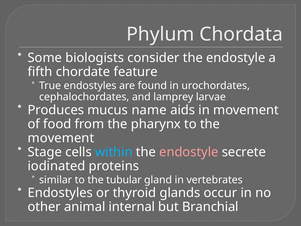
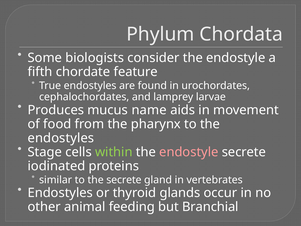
movement at (61, 138): movement -> endostyles
within colour: light blue -> light green
the tubular: tubular -> secrete
internal: internal -> feeding
